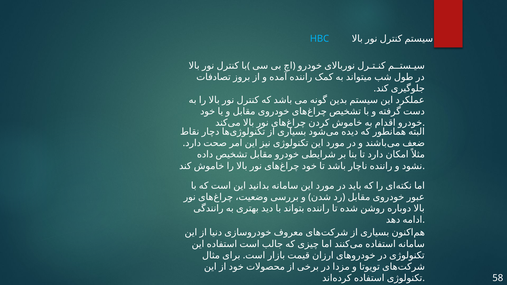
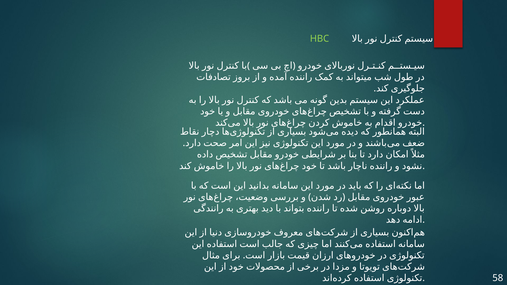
HBC colour: light blue -> light green
